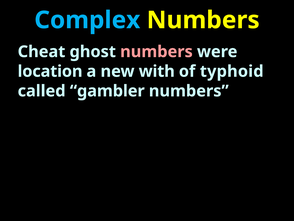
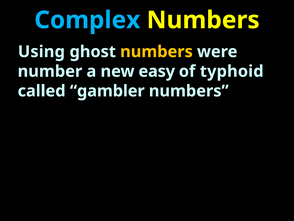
Cheat: Cheat -> Using
numbers at (156, 52) colour: pink -> yellow
location: location -> number
with: with -> easy
